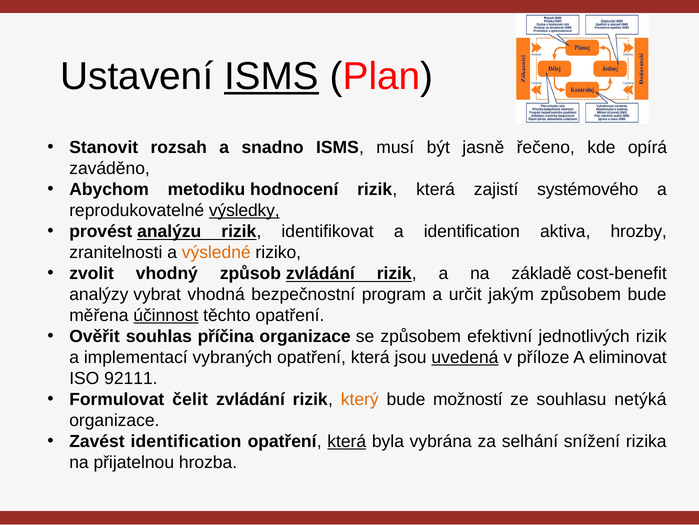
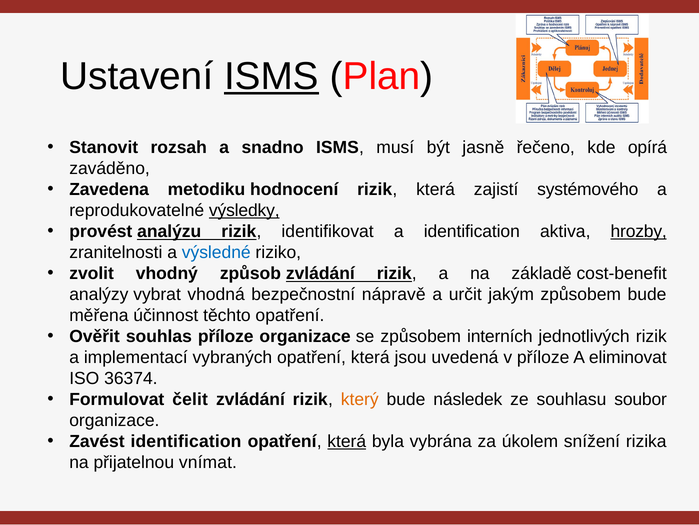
Abychom: Abychom -> Zavedena
hrozby underline: none -> present
výsledné colour: orange -> blue
program: program -> nápravě
účinnost underline: present -> none
souhlas příčina: příčina -> příloze
efektivní: efektivní -> interních
uvedená underline: present -> none
92111: 92111 -> 36374
možností: možností -> následek
netýká: netýká -> soubor
selhání: selhání -> úkolem
hrozba: hrozba -> vnímat
